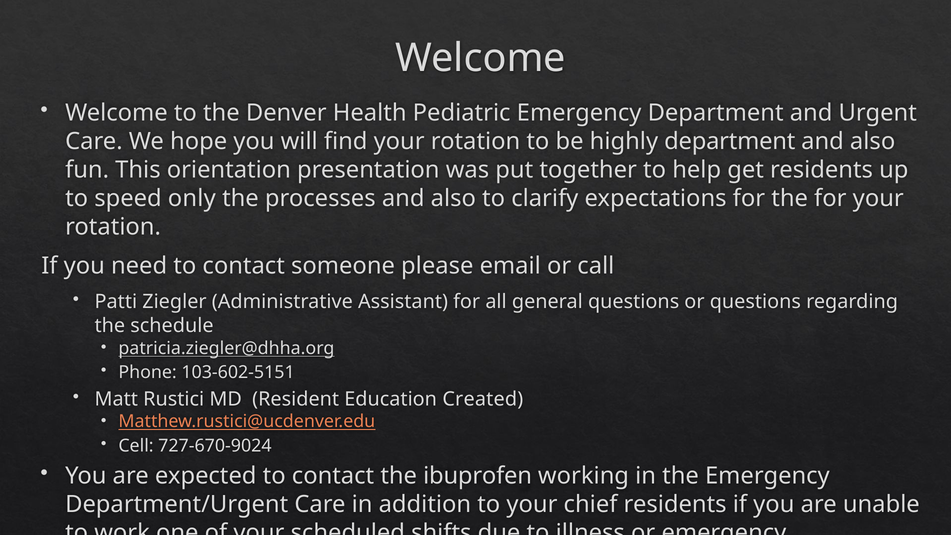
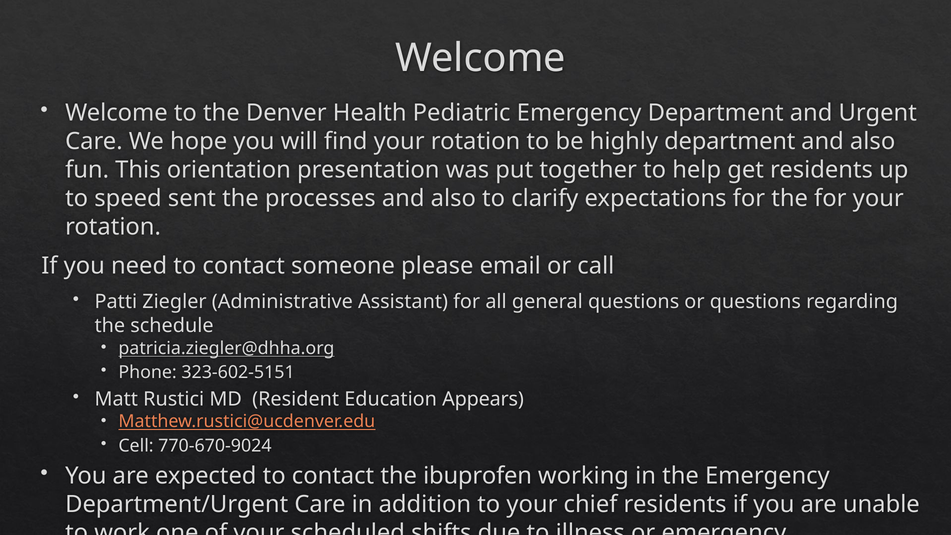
only: only -> sent
103-602-5151: 103-602-5151 -> 323-602-5151
Created: Created -> Appears
727-670-9024: 727-670-9024 -> 770-670-9024
